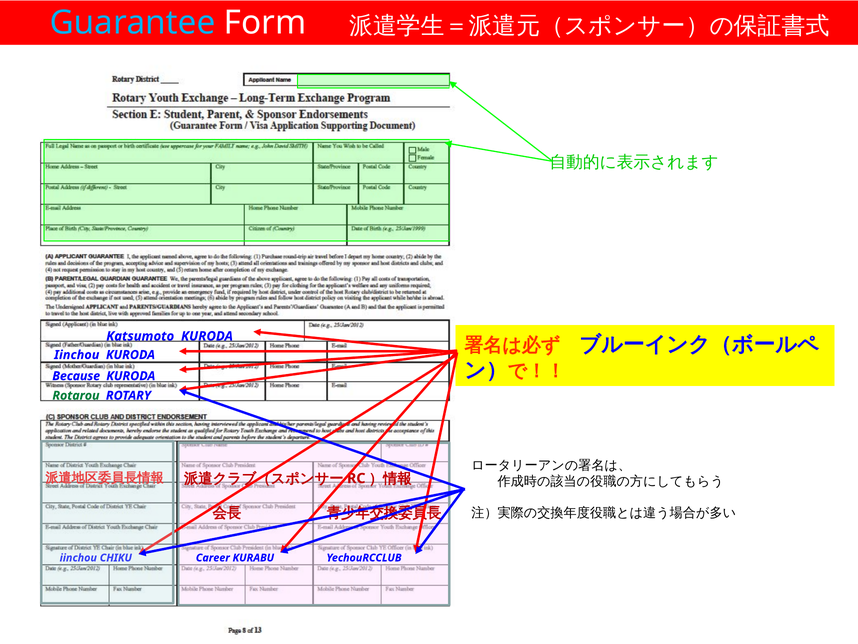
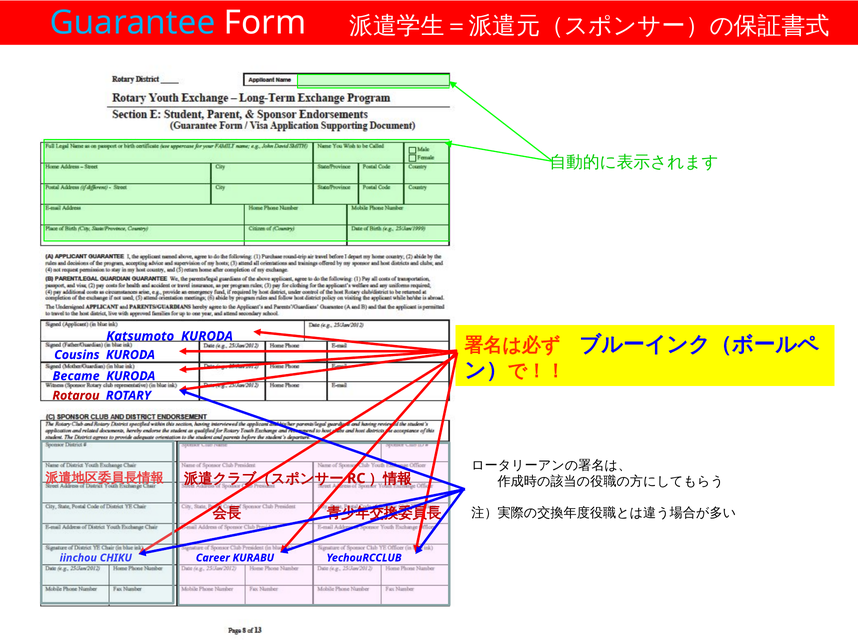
Iinchou at (77, 355): Iinchou -> Cousins
Because: Because -> Became
Rotarou colour: green -> red
